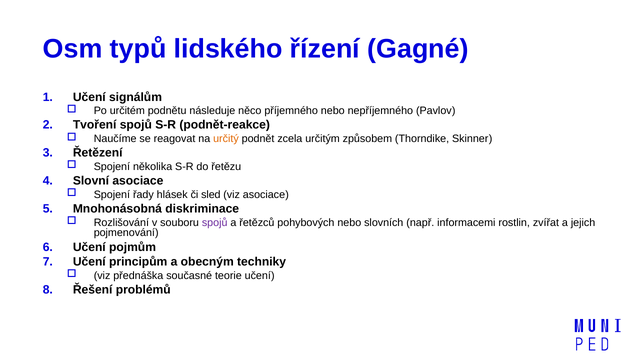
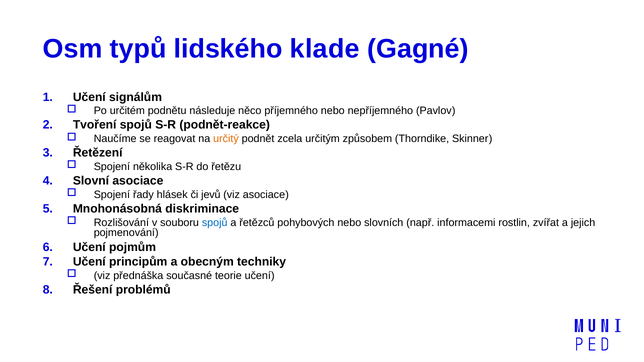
řízení: řízení -> klade
sled: sled -> jevů
spojů at (215, 223) colour: purple -> blue
